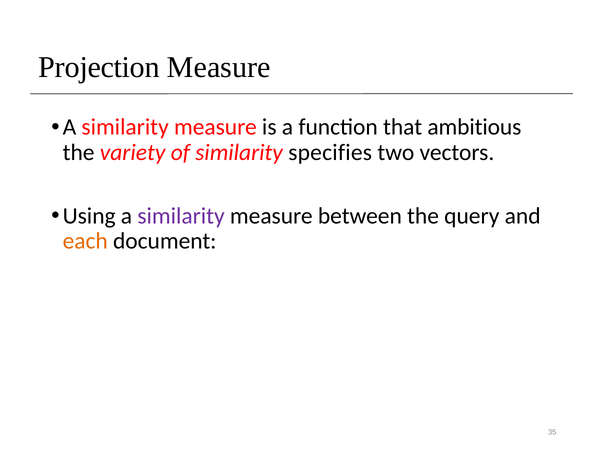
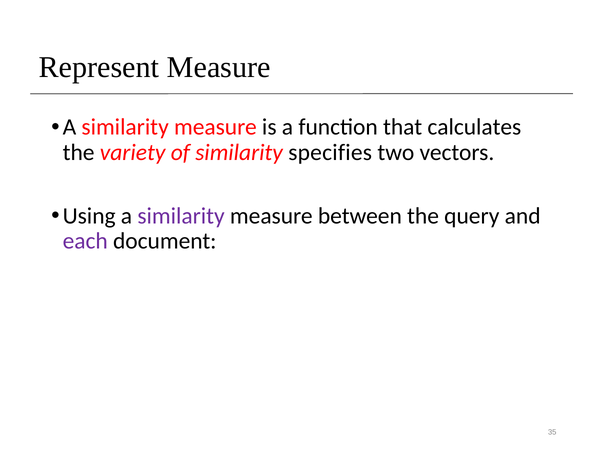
Projection: Projection -> Represent
ambitious: ambitious -> calculates
each colour: orange -> purple
